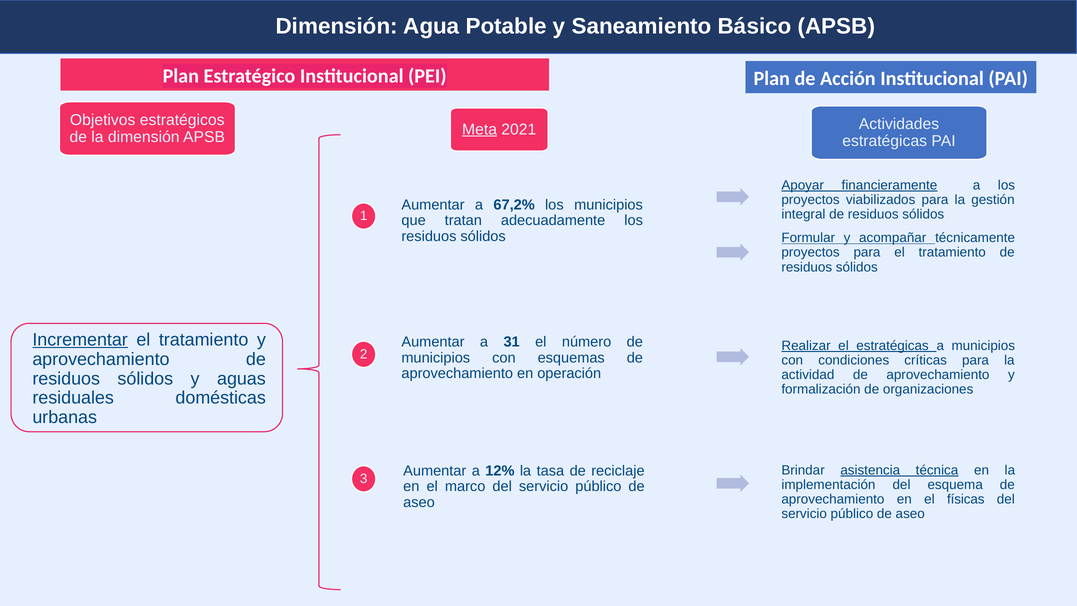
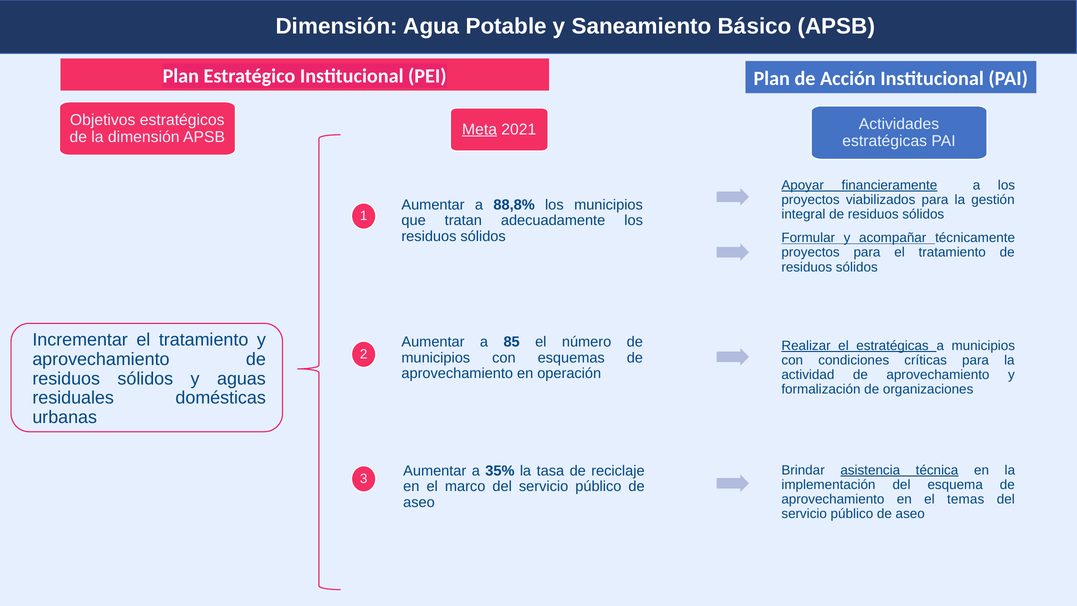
67,2%: 67,2% -> 88,8%
Incrementar underline: present -> none
31: 31 -> 85
12%: 12% -> 35%
físicas: físicas -> temas
